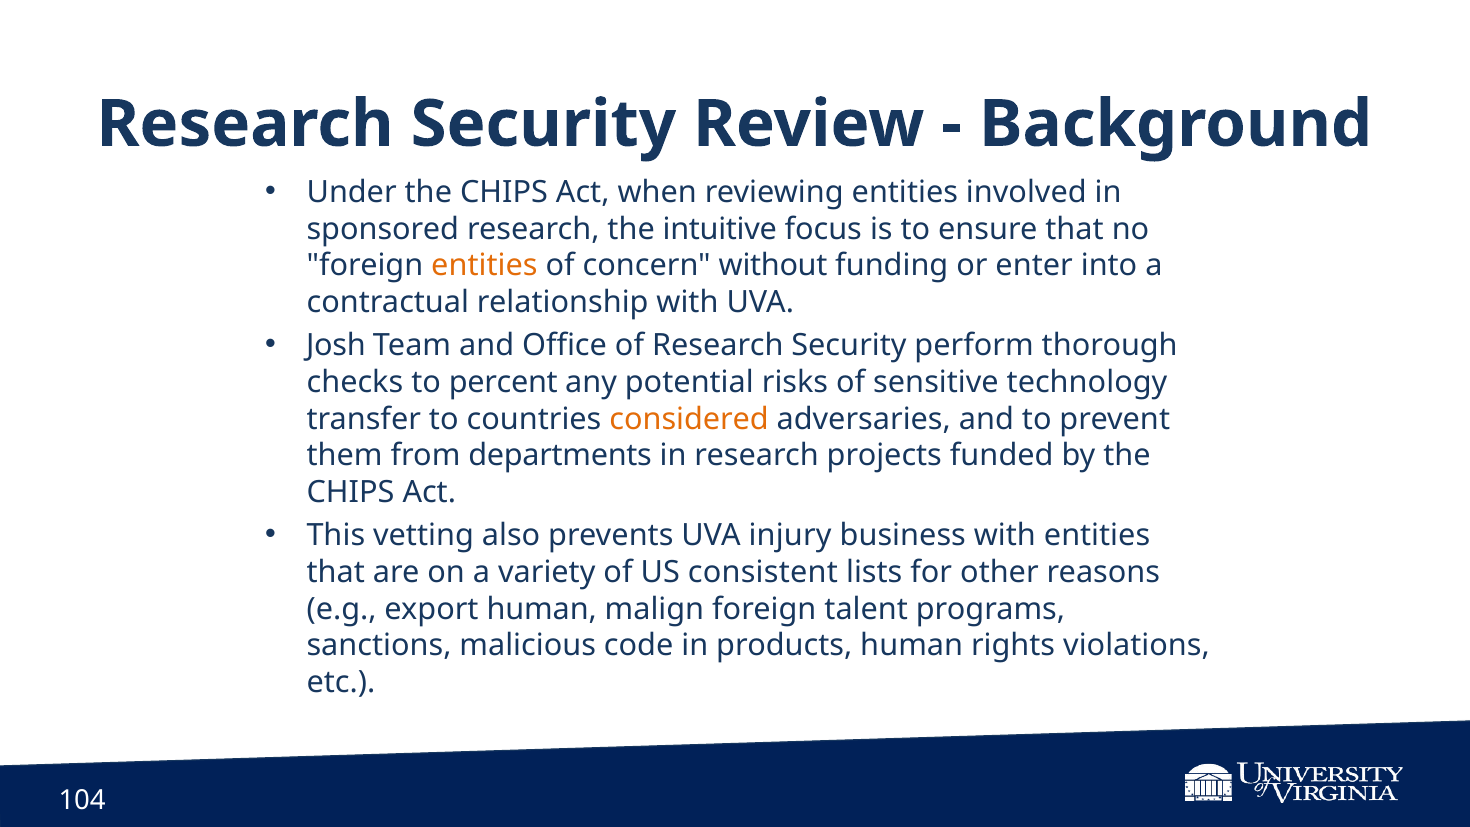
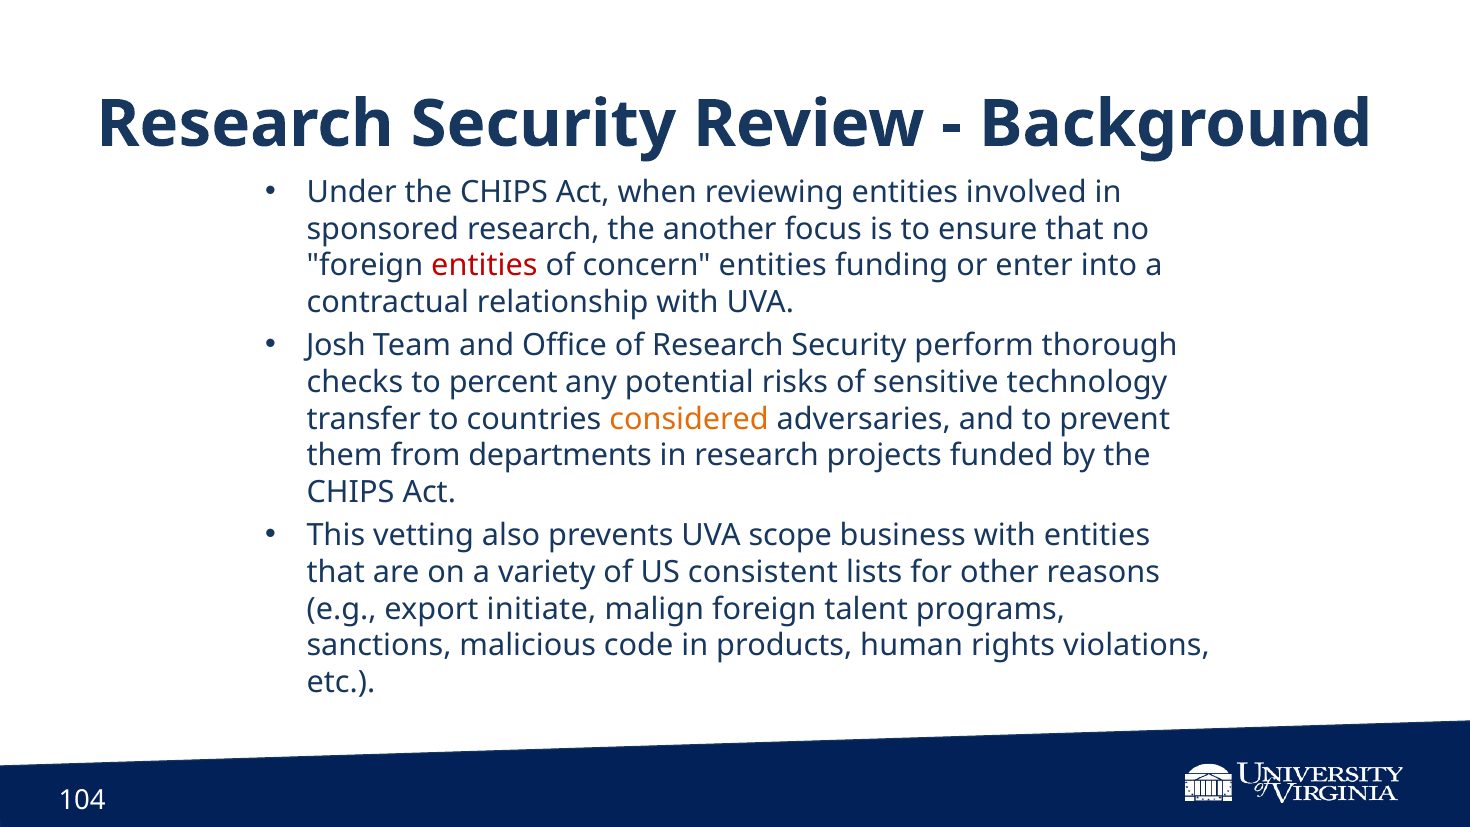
intuitive: intuitive -> another
entities at (484, 266) colour: orange -> red
concern without: without -> entities
injury: injury -> scope
export human: human -> initiate
